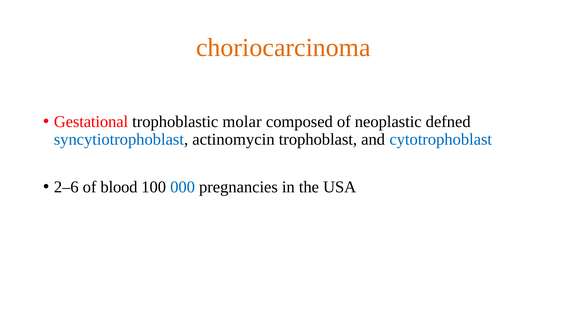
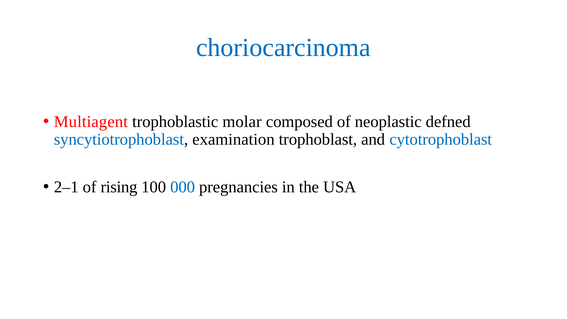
choriocarcinoma colour: orange -> blue
Gestational: Gestational -> Multiagent
actinomycin: actinomycin -> examination
2–6: 2–6 -> 2–1
blood: blood -> rising
